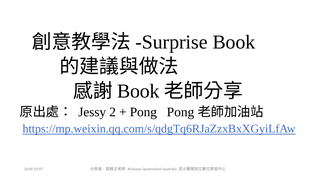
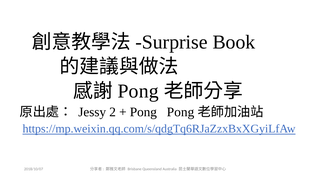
Book at (138, 91): Book -> Pong
